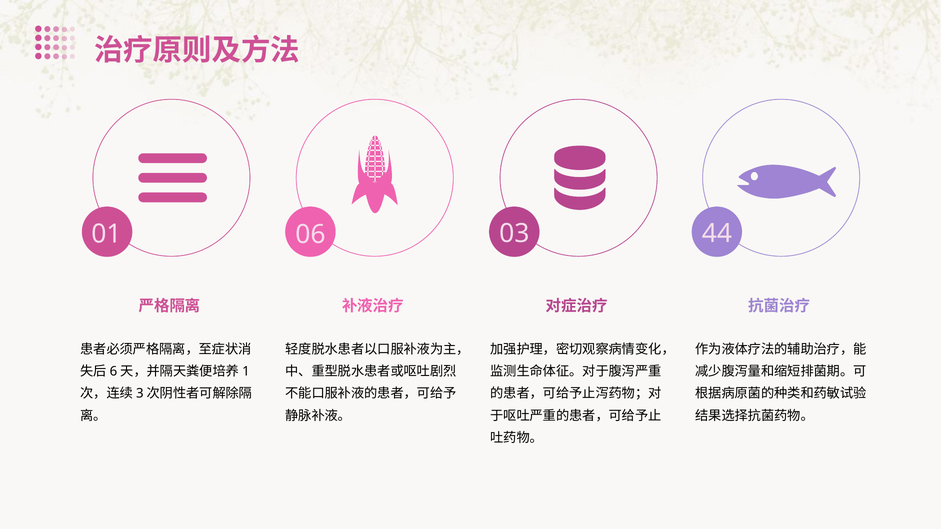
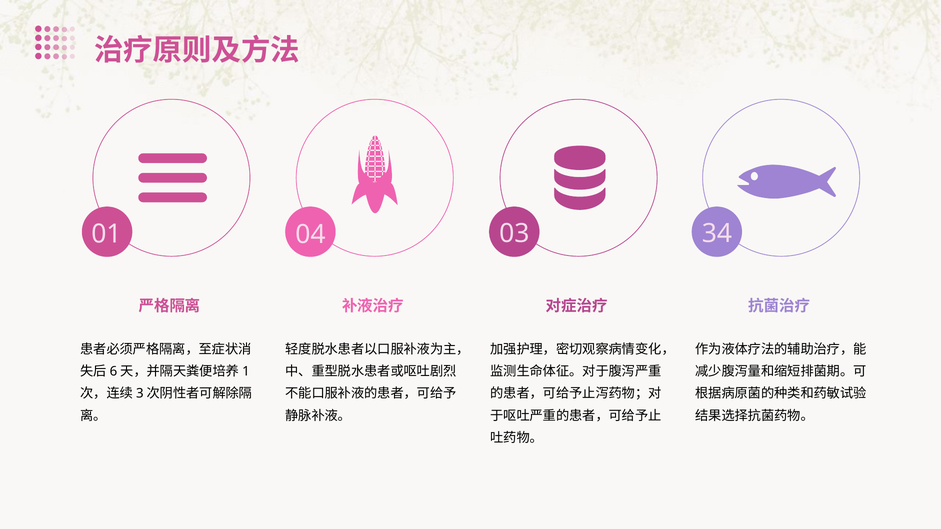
06: 06 -> 04
44: 44 -> 34
